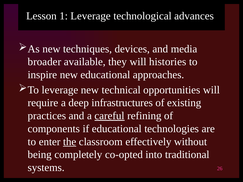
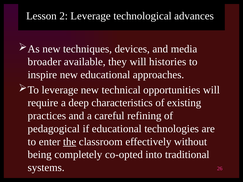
1: 1 -> 2
infrastructures: infrastructures -> characteristics
careful underline: present -> none
components: components -> pedagogical
